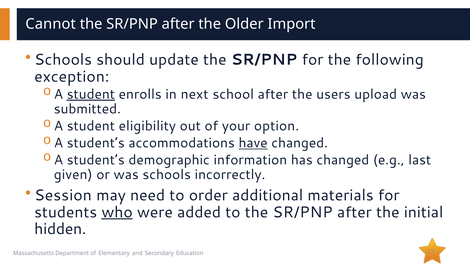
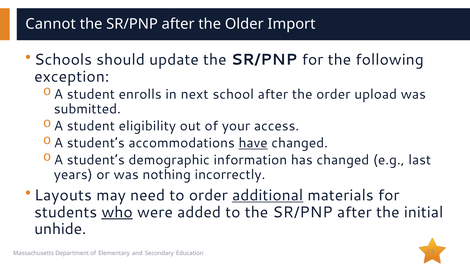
student at (91, 94) underline: present -> none
the users: users -> order
option: option -> access
given: given -> years
was schools: schools -> nothing
Session: Session -> Layouts
additional underline: none -> present
hidden: hidden -> unhide
